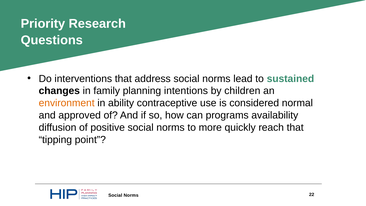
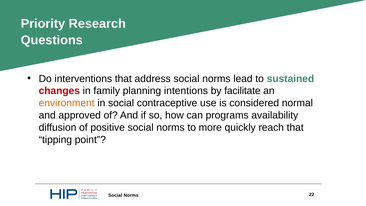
changes colour: black -> red
children: children -> facilitate
in ability: ability -> social
